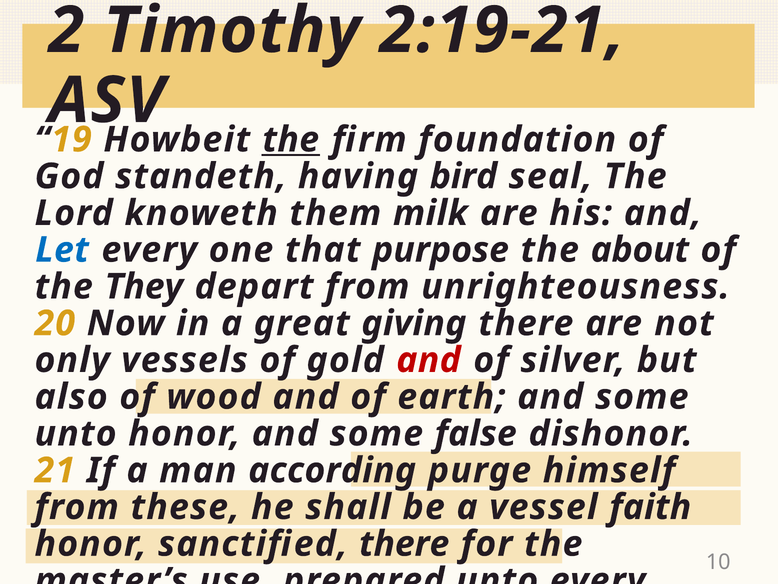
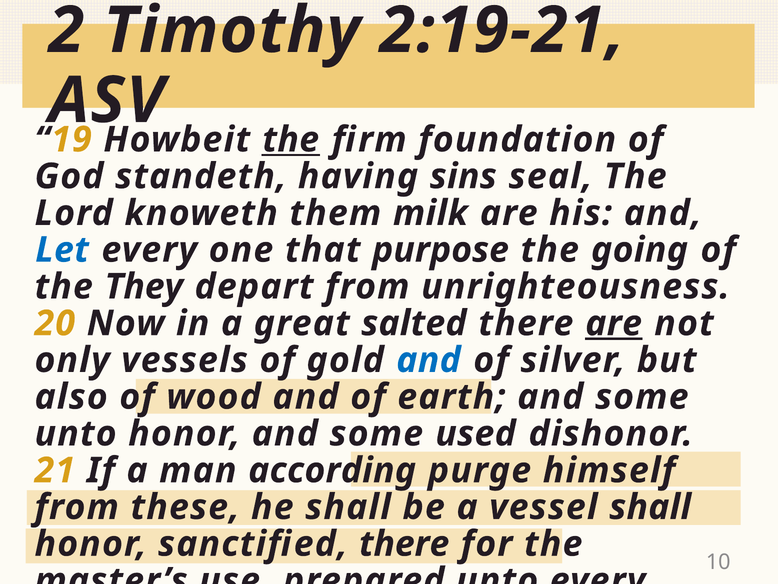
bird: bird -> sins
about: about -> going
giving: giving -> salted
are at (614, 323) underline: none -> present
and at (429, 360) colour: red -> blue
false: false -> used
vessel faith: faith -> shall
